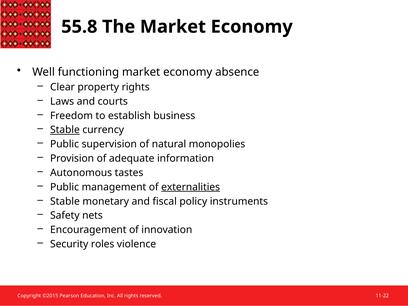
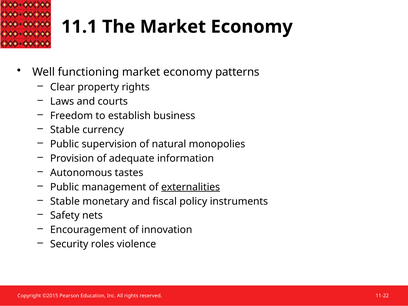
55.8: 55.8 -> 11.1
absence: absence -> patterns
Stable at (65, 130) underline: present -> none
